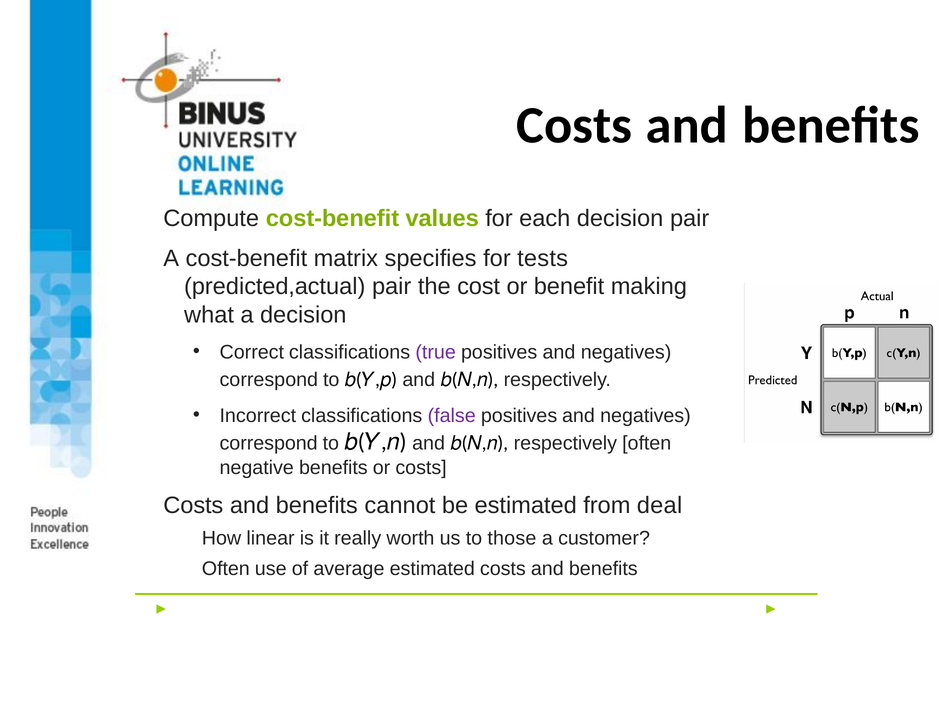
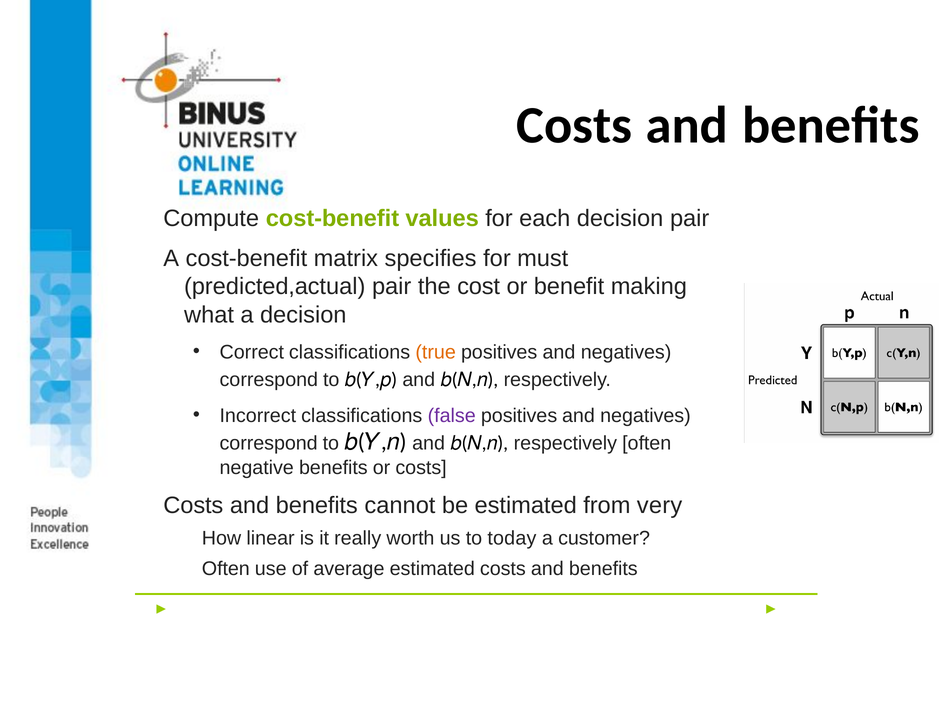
tests: tests -> must
true colour: purple -> orange
deal: deal -> very
those: those -> today
